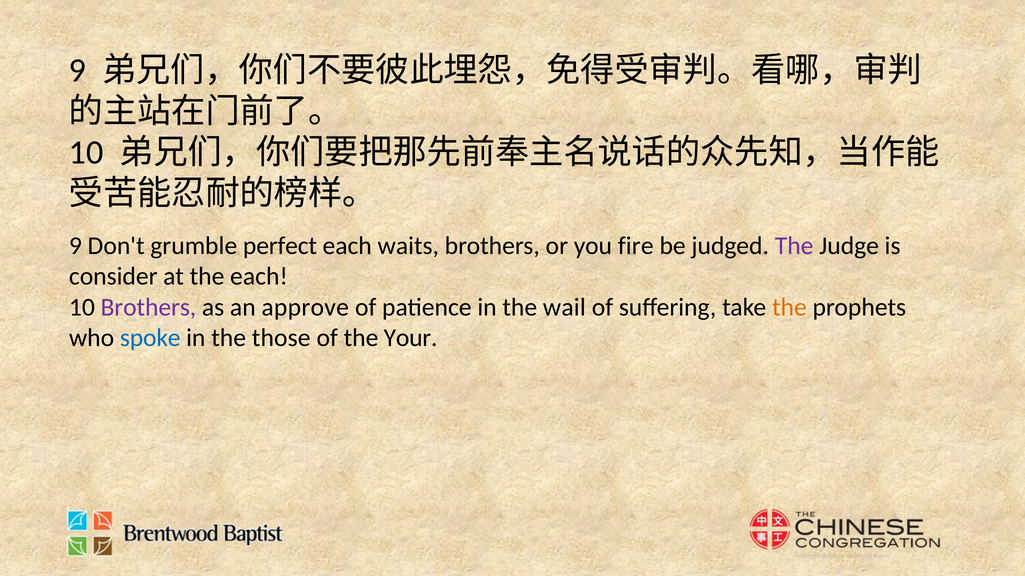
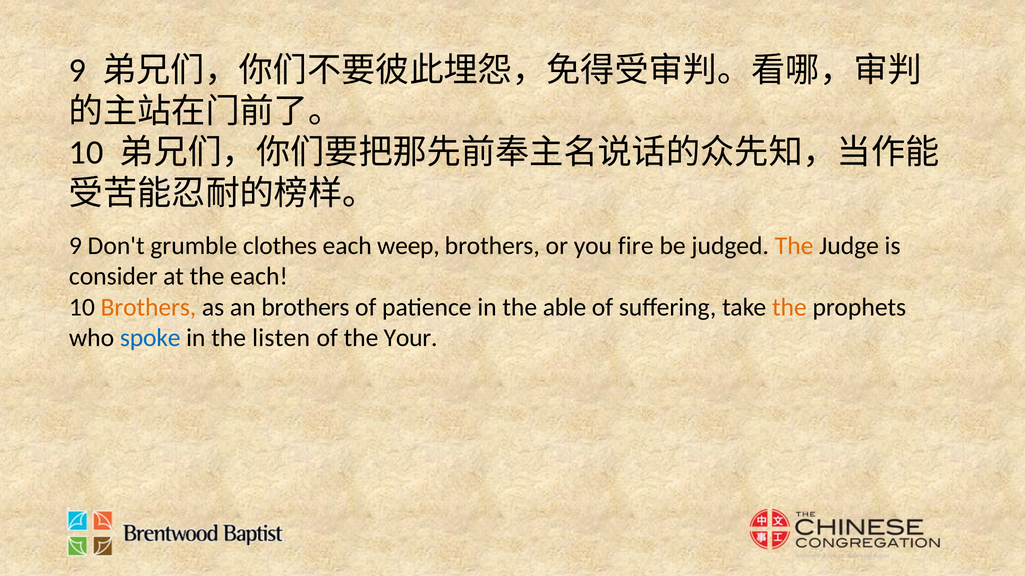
perfect: perfect -> clothes
waits: waits -> weep
The at (794, 246) colour: purple -> orange
Brothers at (148, 308) colour: purple -> orange
an approve: approve -> brothers
wail: wail -> able
those: those -> listen
